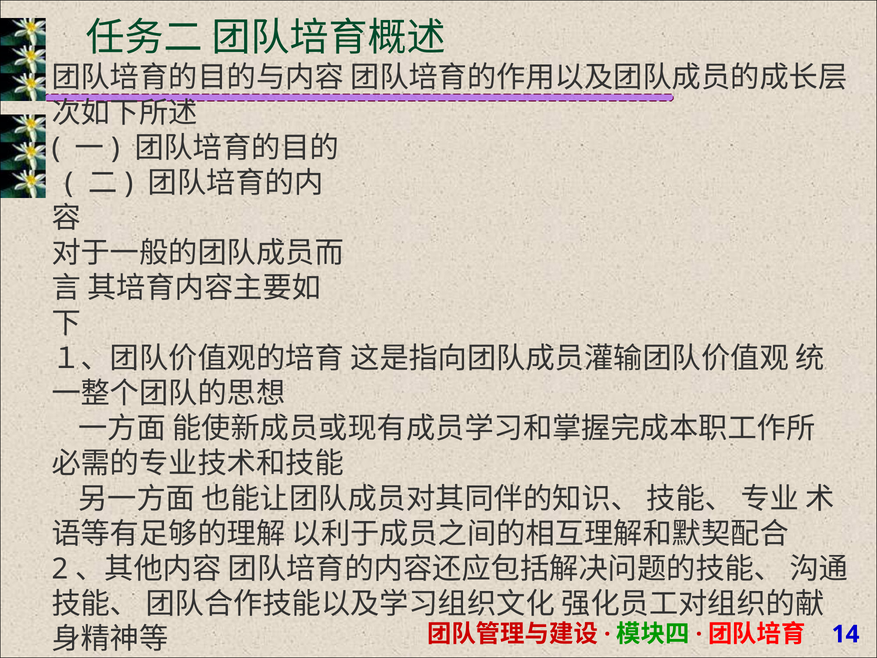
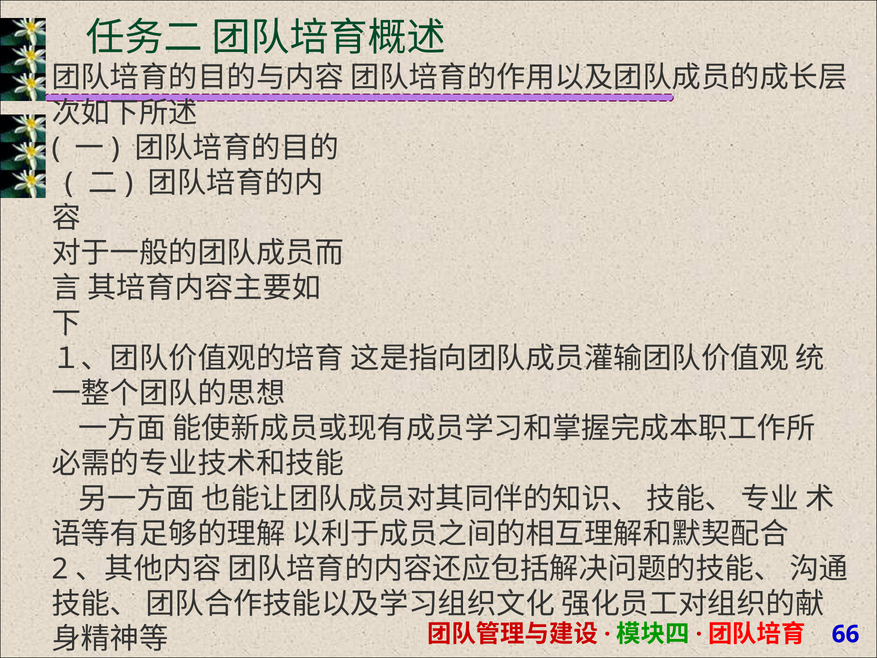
14: 14 -> 66
